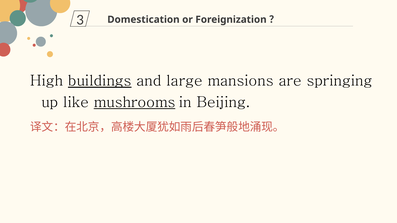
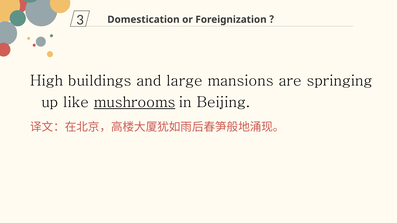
buildings underline: present -> none
